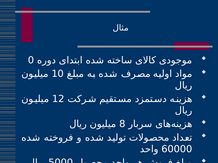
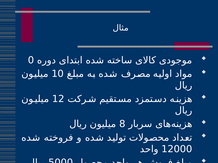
60000: 60000 -> 12000
